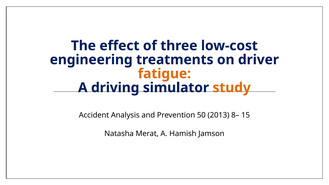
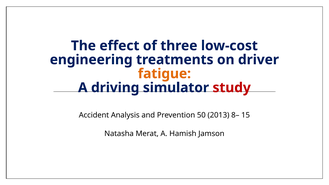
study colour: orange -> red
